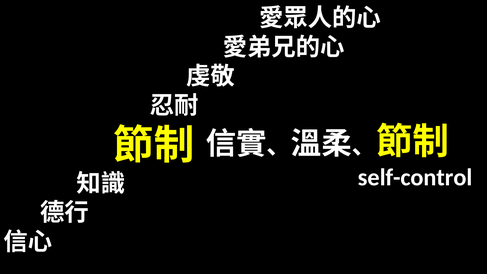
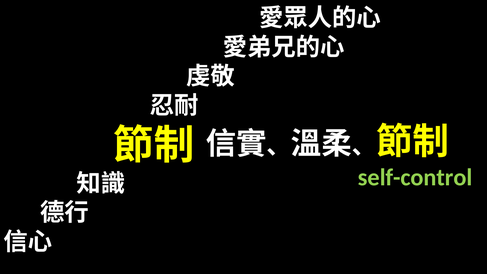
self-control colour: white -> light green
